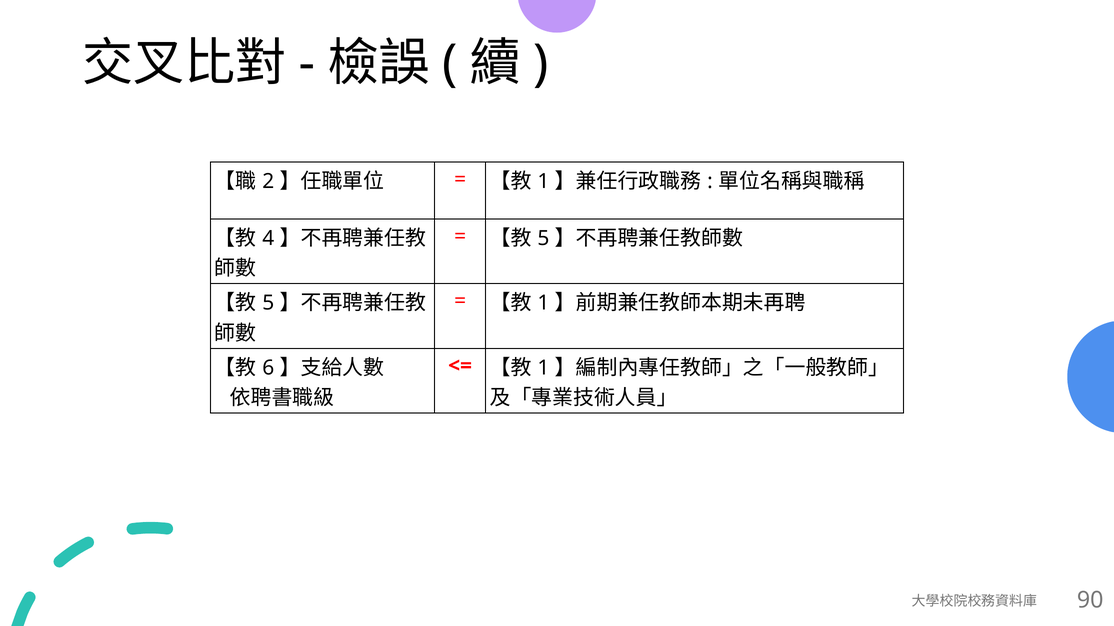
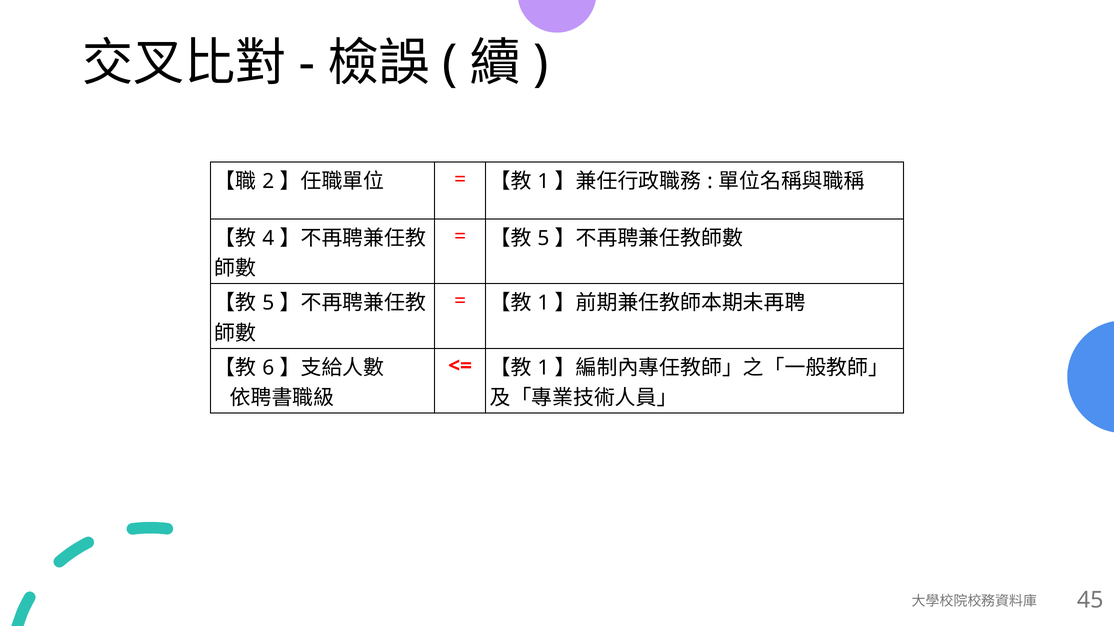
90: 90 -> 45
